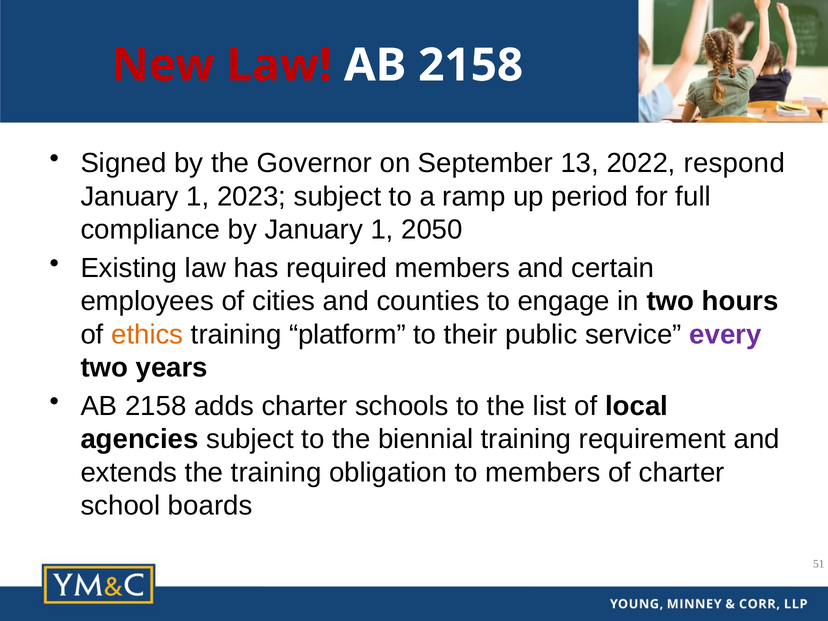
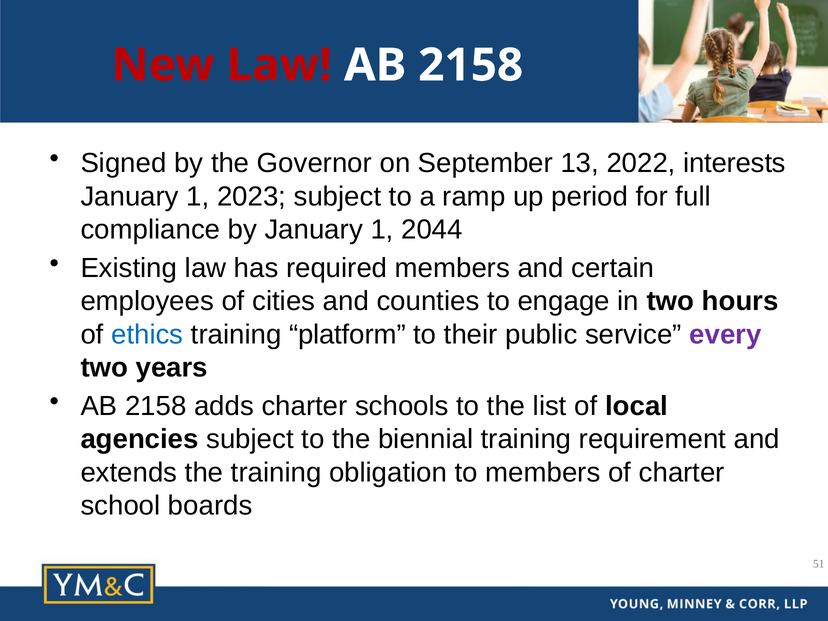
respond: respond -> interests
2050: 2050 -> 2044
ethics colour: orange -> blue
